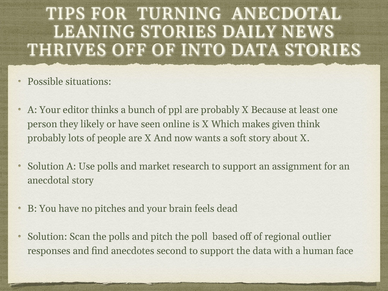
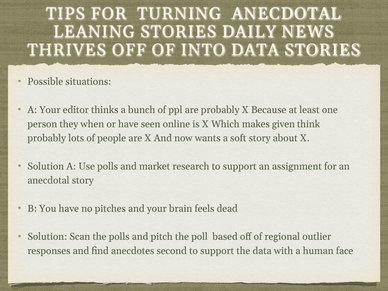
likely: likely -> when
